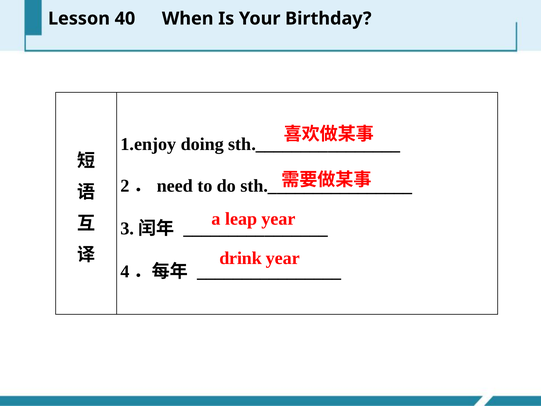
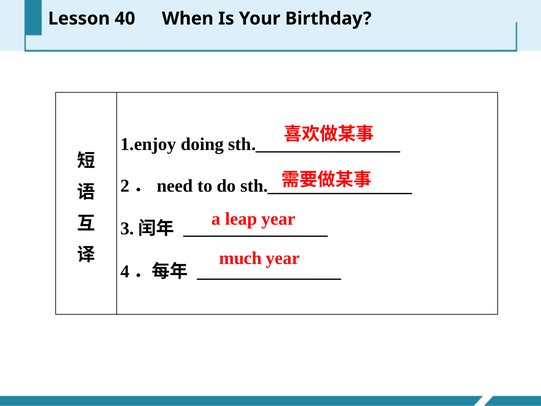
drink: drink -> much
